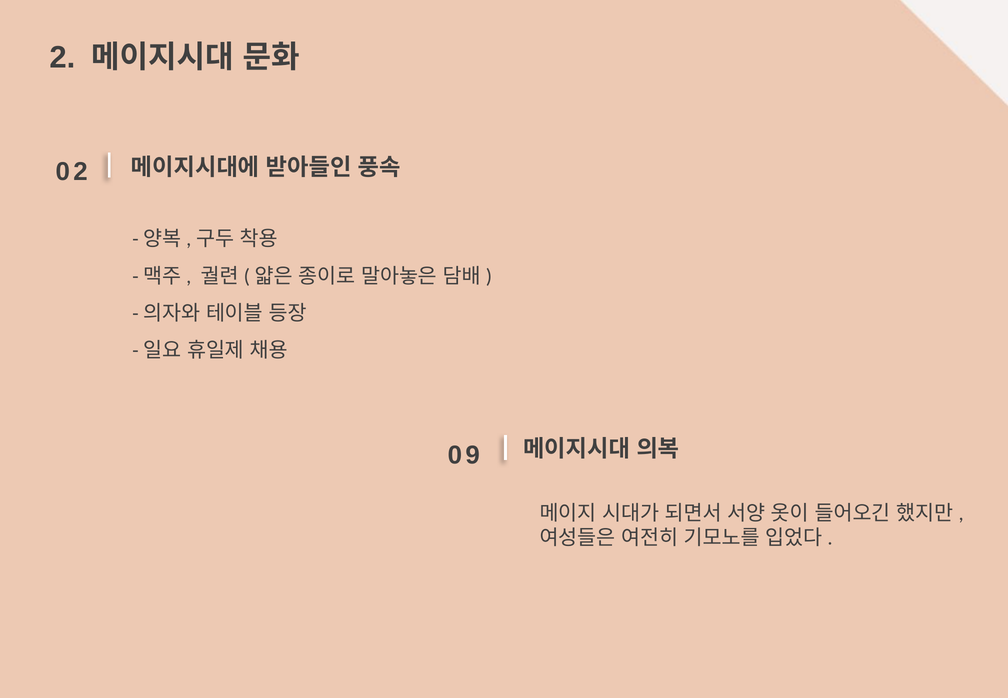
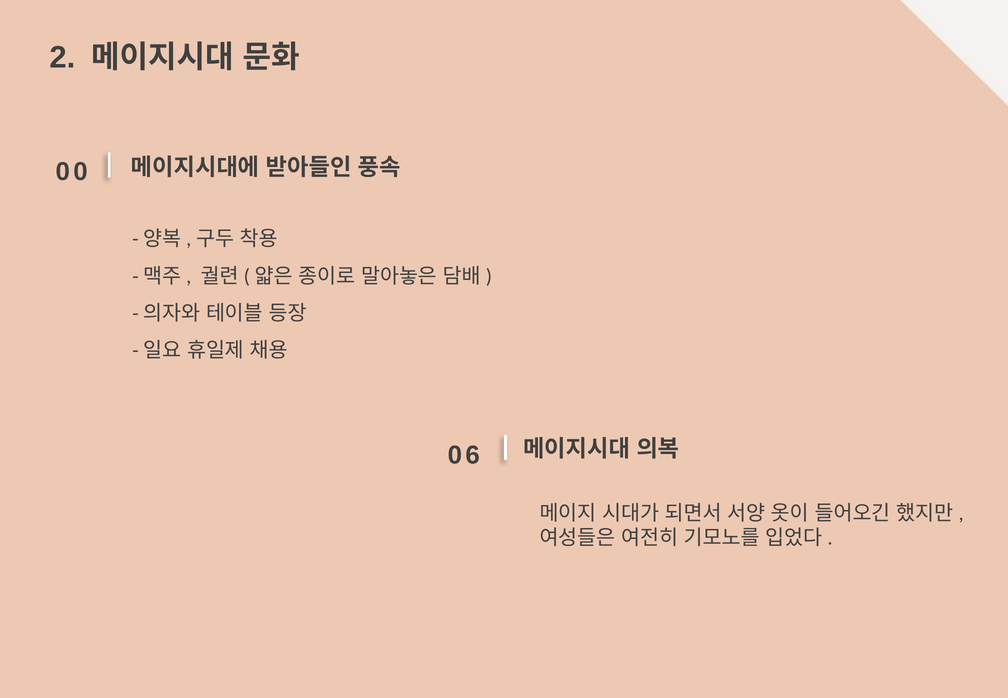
0 2: 2 -> 0
9: 9 -> 6
